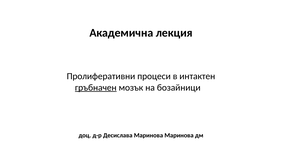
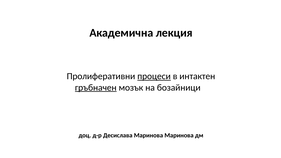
процеси underline: none -> present
